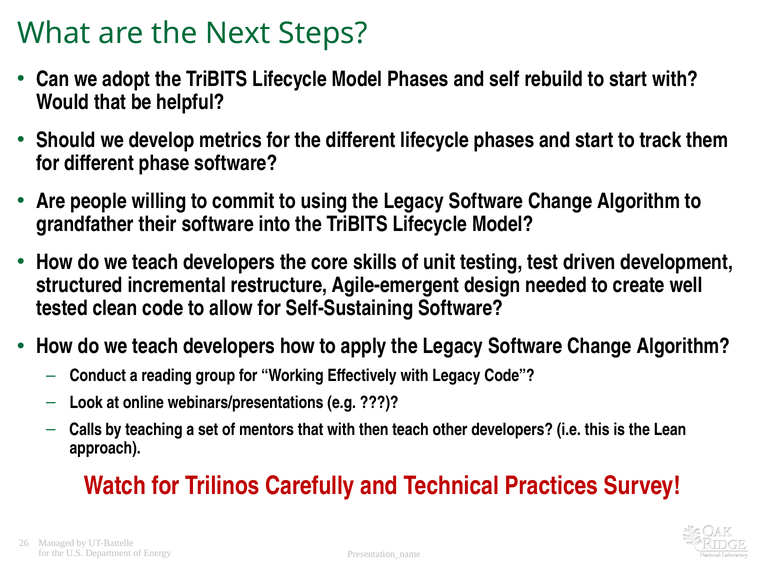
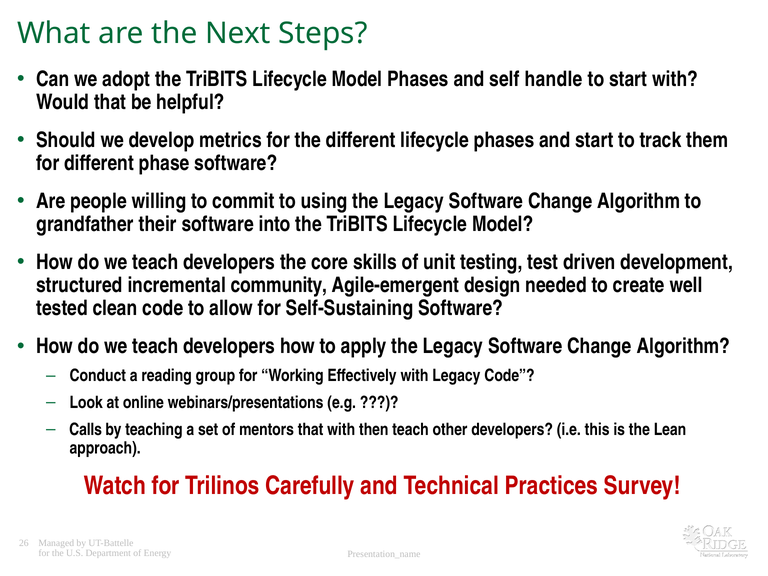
rebuild: rebuild -> handle
restructure: restructure -> community
